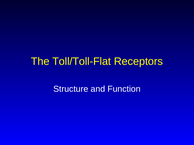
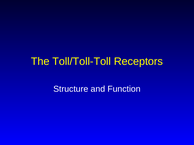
Toll/Toll-Flat: Toll/Toll-Flat -> Toll/Toll-Toll
